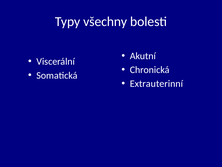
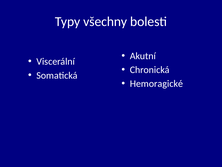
Extrauterinní: Extrauterinní -> Hemoragické
